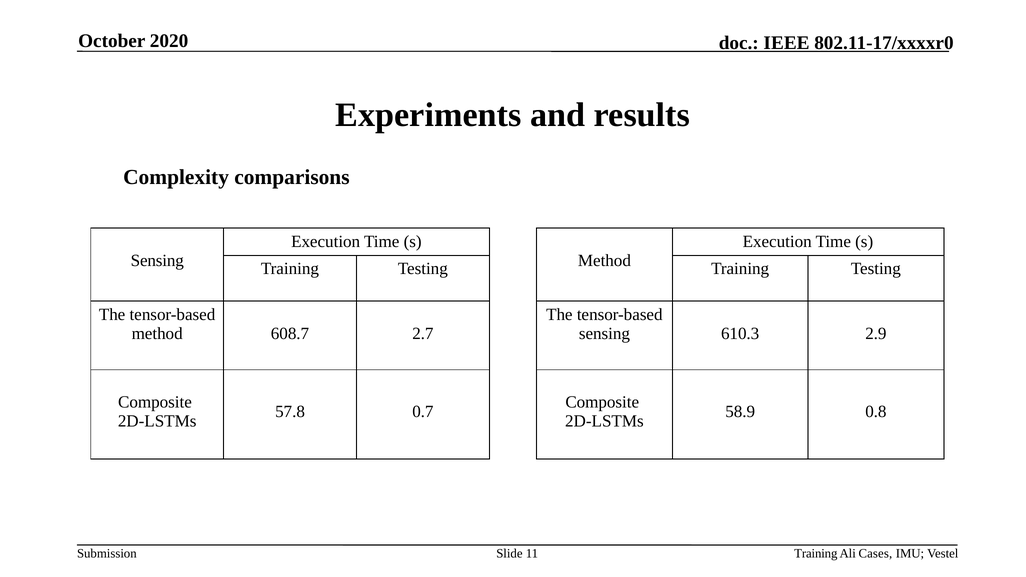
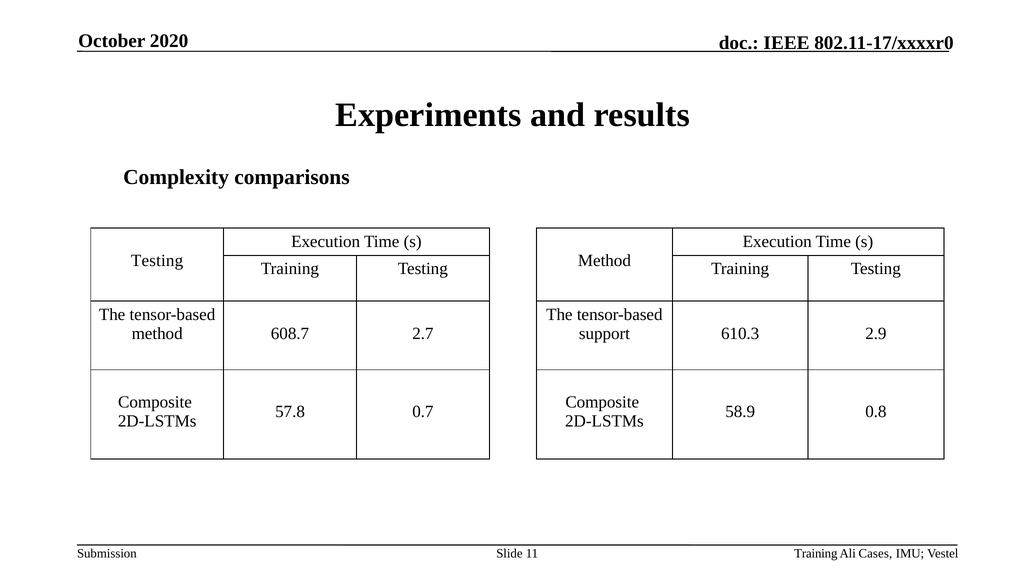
Sensing at (157, 260): Sensing -> Testing
sensing at (604, 334): sensing -> support
